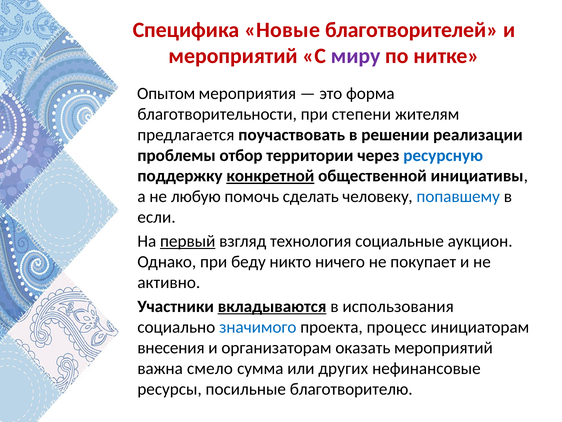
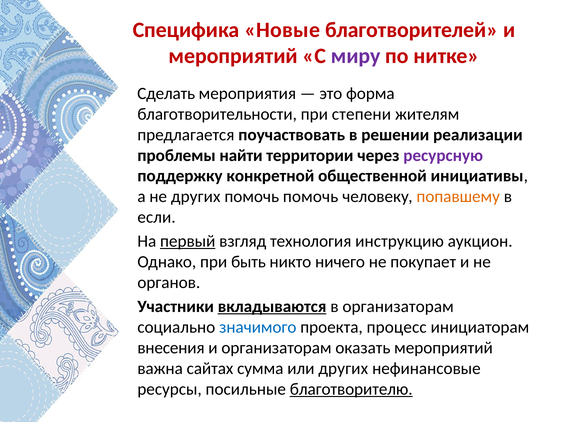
Опытом: Опытом -> Сделать
отбор: отбор -> найти
ресурсную colour: blue -> purple
конкретной underline: present -> none
не любую: любую -> других
помочь сделать: сделать -> помочь
попавшему colour: blue -> orange
социальные: социальные -> инструкцию
беду: беду -> быть
активно: активно -> органов
в использования: использования -> организаторам
смело: смело -> сайтах
благотворителю underline: none -> present
